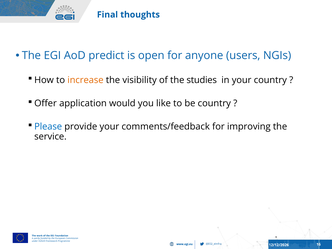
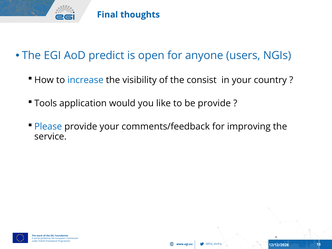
increase colour: orange -> blue
studies: studies -> consist
Offer: Offer -> Tools
be country: country -> provide
